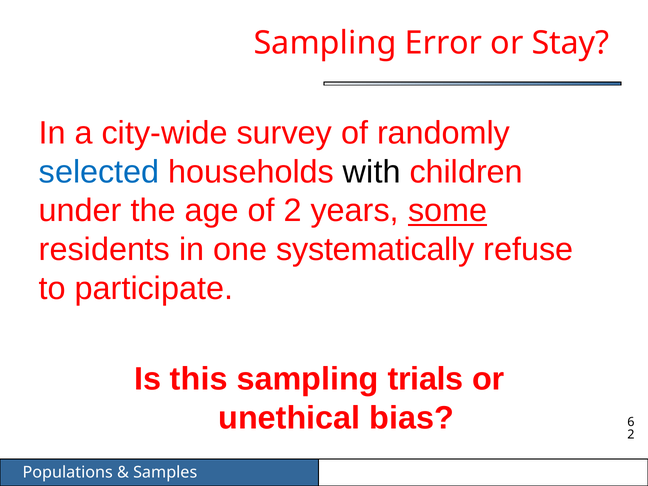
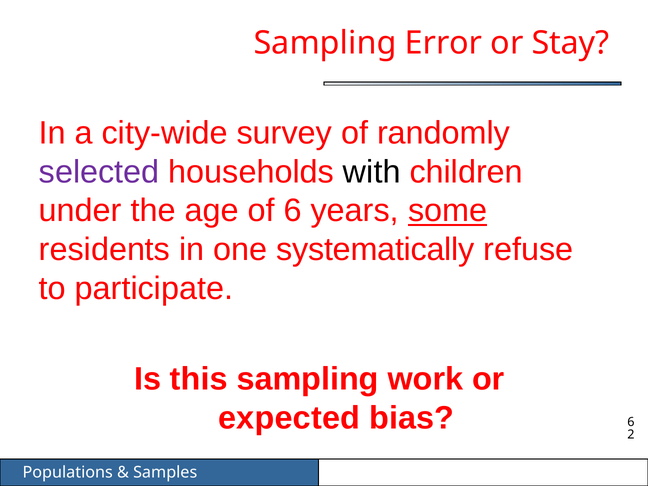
selected colour: blue -> purple
of 2: 2 -> 6
trials: trials -> work
unethical: unethical -> expected
